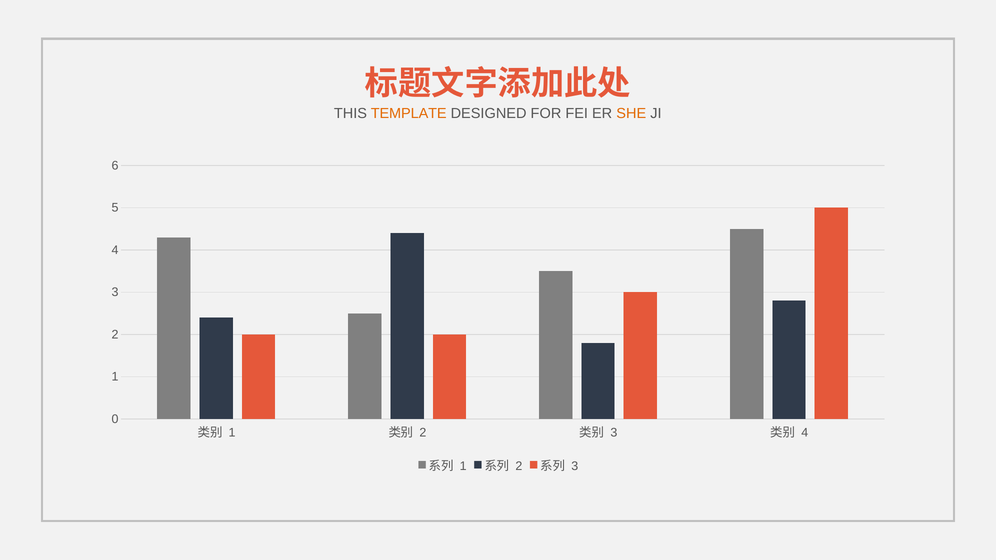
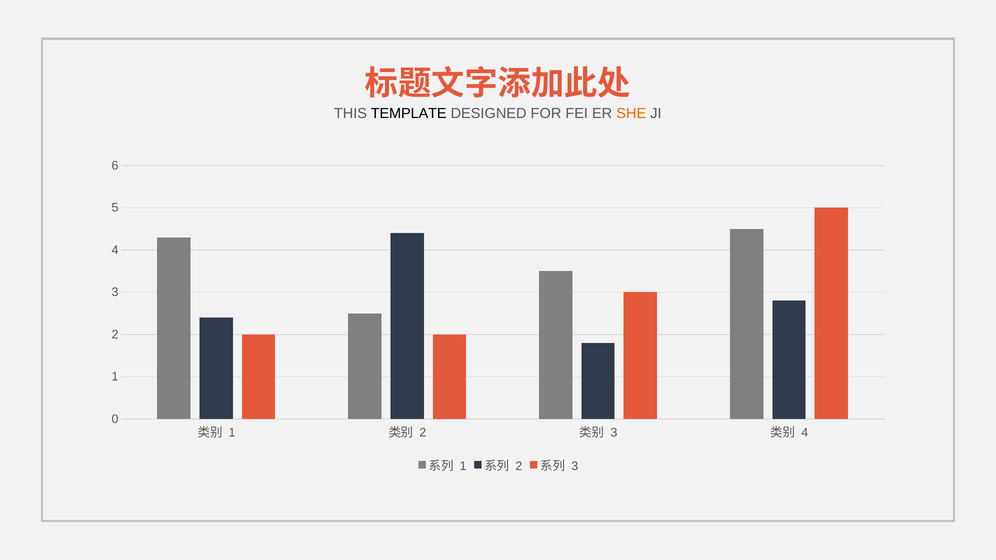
TEMPLATE colour: orange -> black
